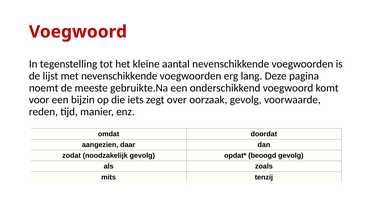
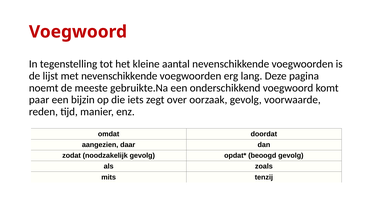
voor: voor -> paar
